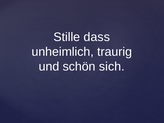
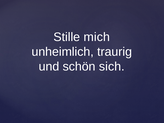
dass: dass -> mich
